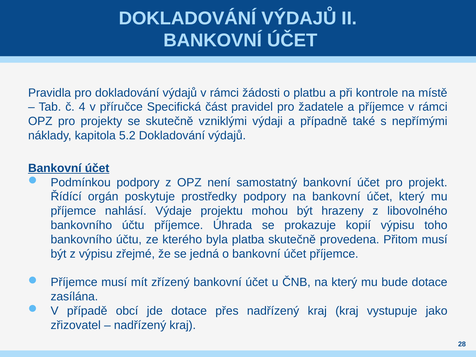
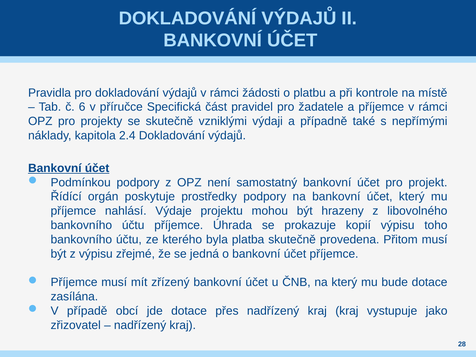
4: 4 -> 6
5.2: 5.2 -> 2.4
